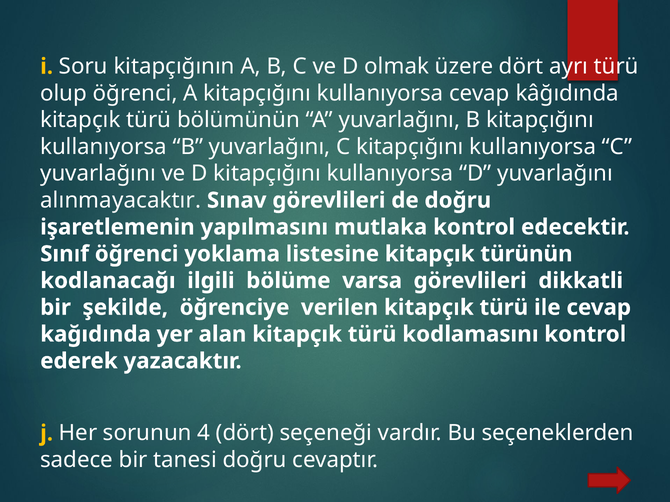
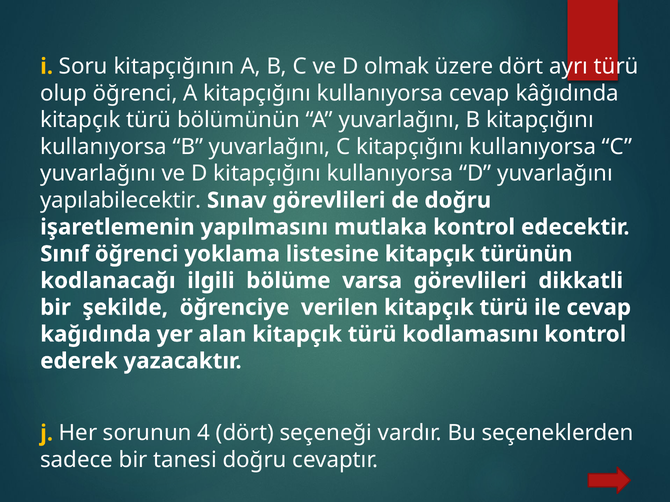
alınmayacaktır: alınmayacaktır -> yapılabilecektir
